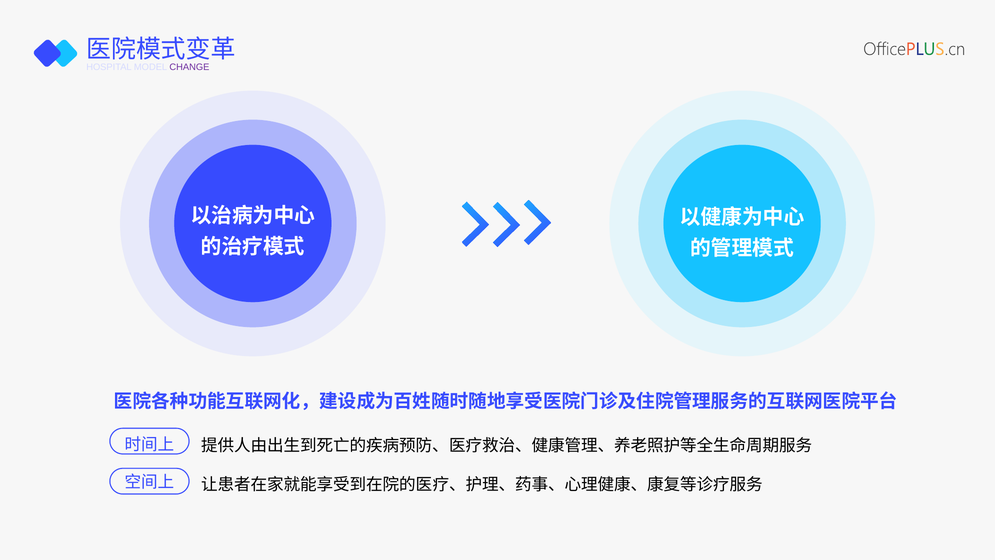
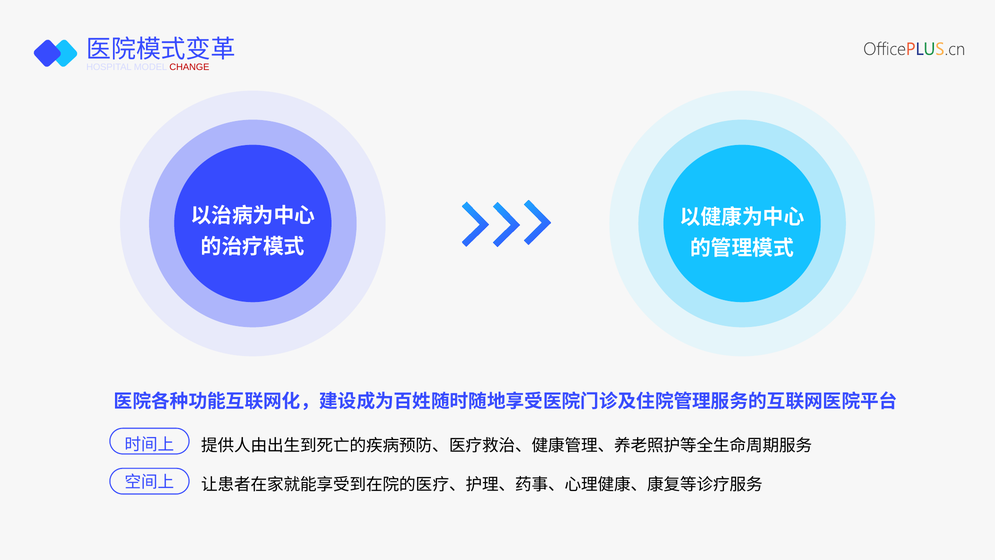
CHANGE colour: purple -> red
